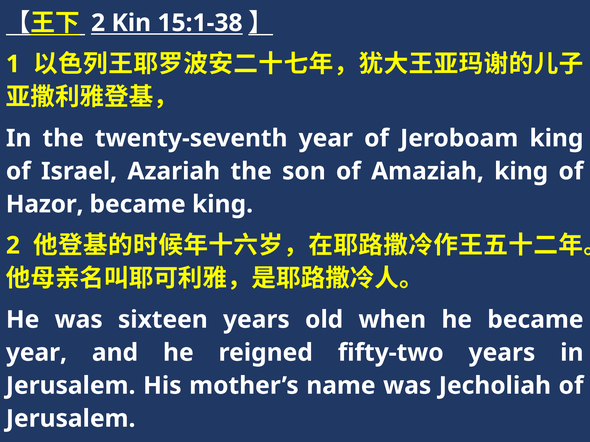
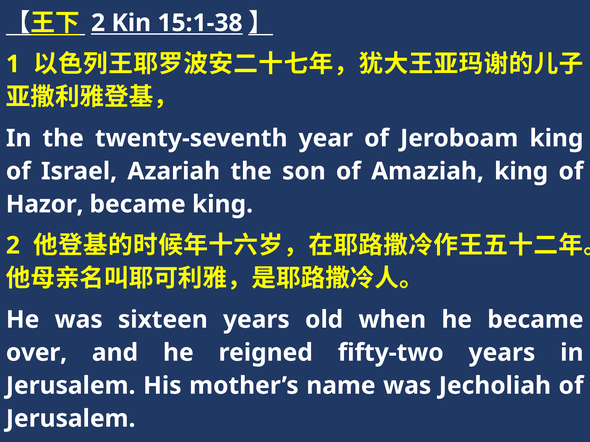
year at (36, 353): year -> over
